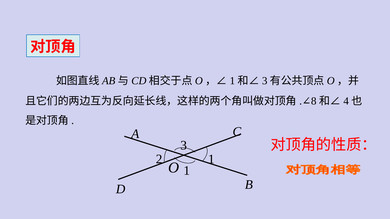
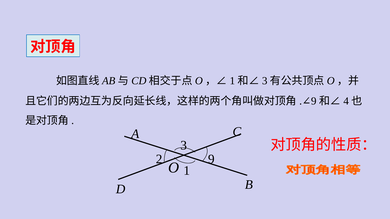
8 at (314, 101): 8 -> 9
2 1: 1 -> 9
